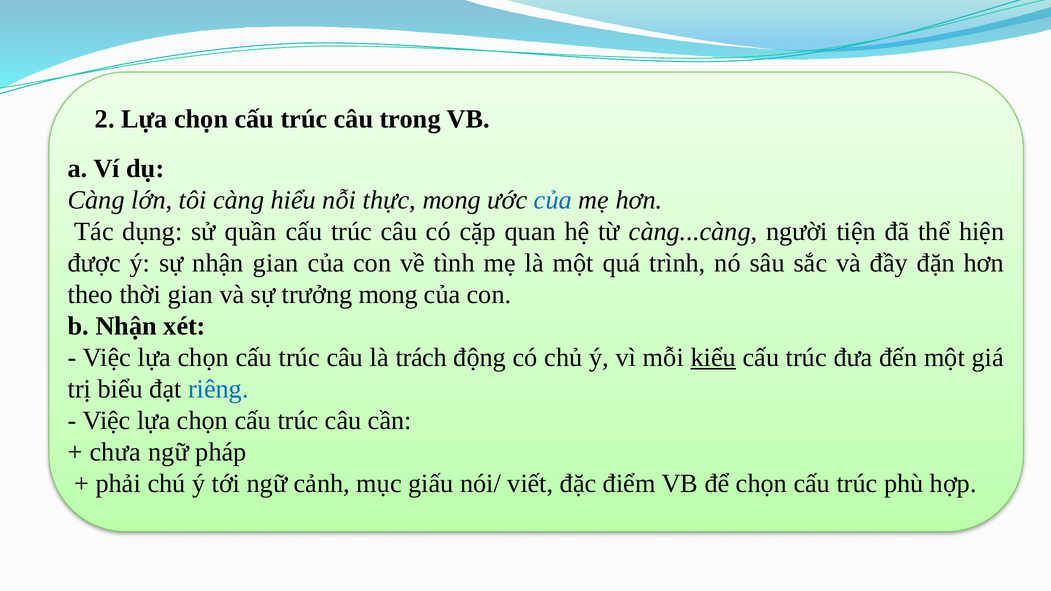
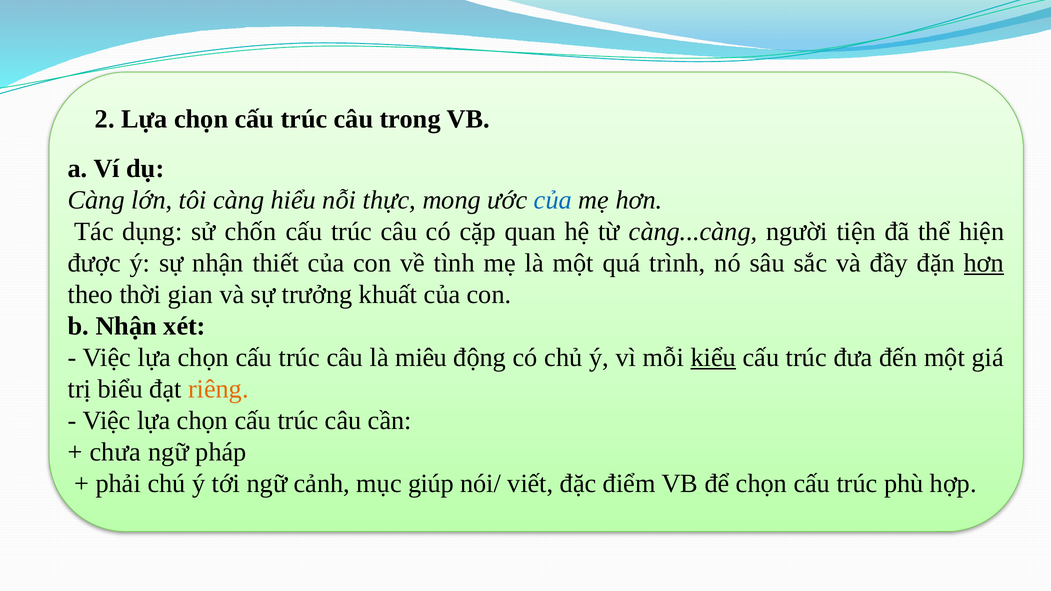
quần: quần -> chốn
nhận gian: gian -> thiết
hơn at (984, 263) underline: none -> present
trưởng mong: mong -> khuất
trách: trách -> miêu
riêng colour: blue -> orange
giấu: giấu -> giúp
